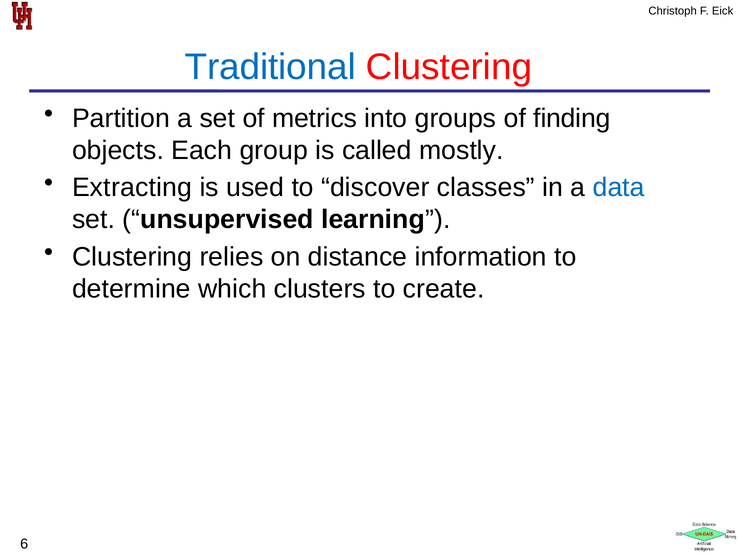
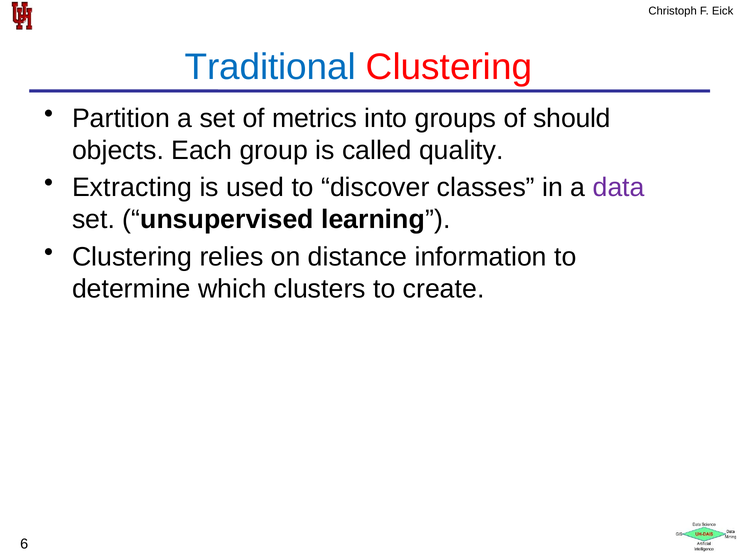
finding: finding -> should
mostly: mostly -> quality
data colour: blue -> purple
